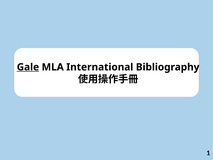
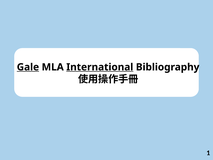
International underline: none -> present
